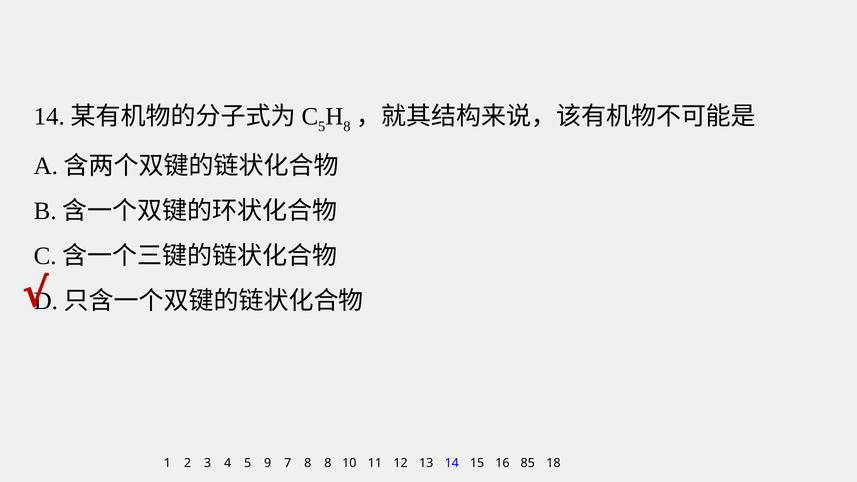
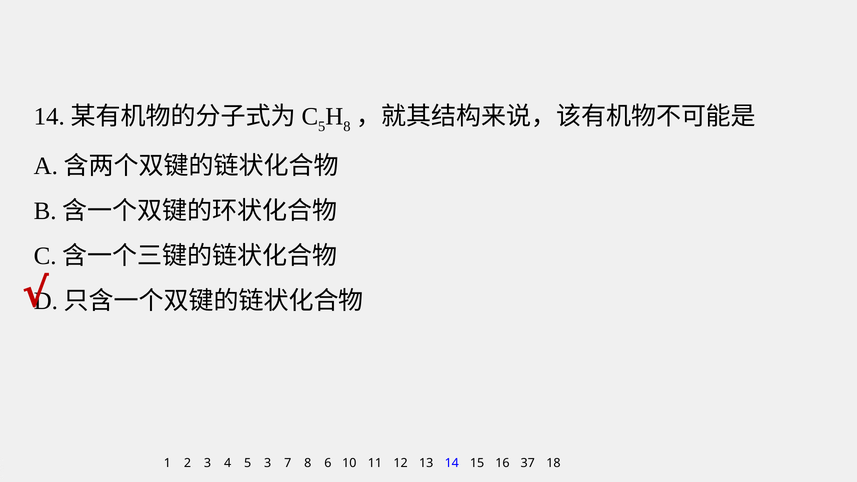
5 9: 9 -> 3
8 8: 8 -> 6
85: 85 -> 37
